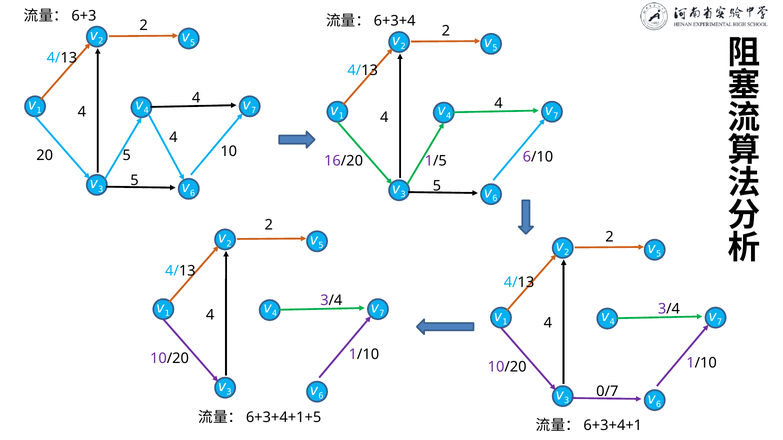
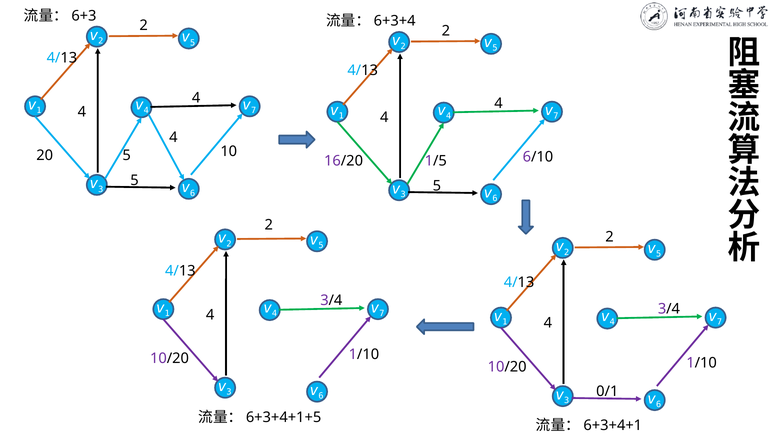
0/7: 0/7 -> 0/1
